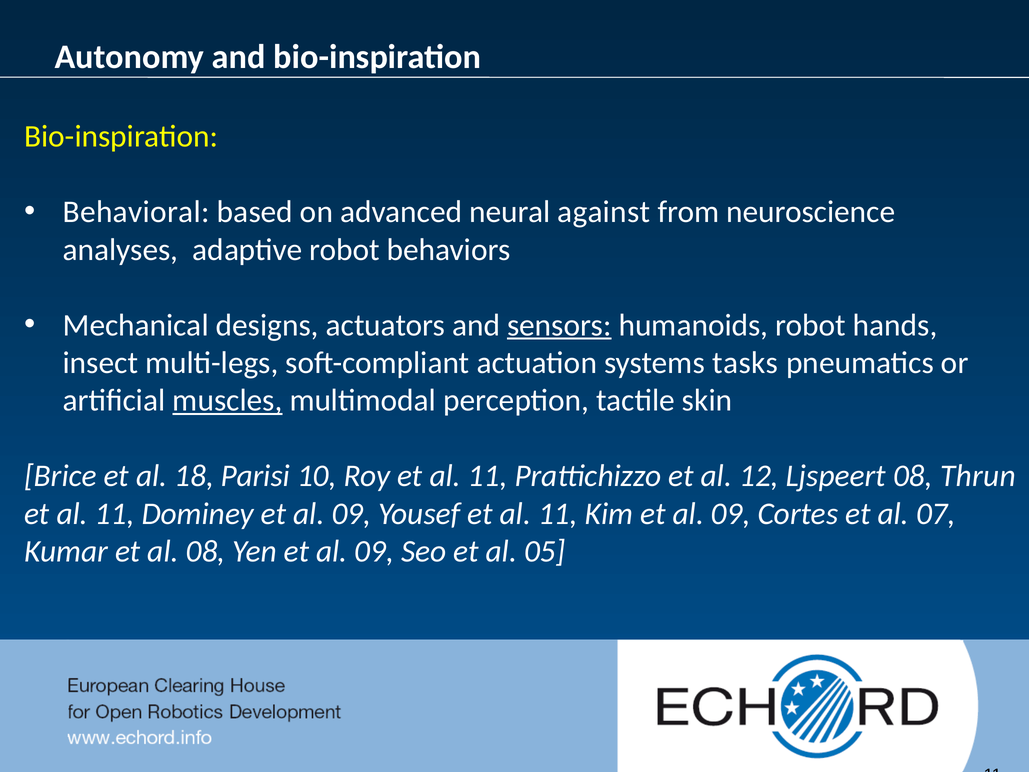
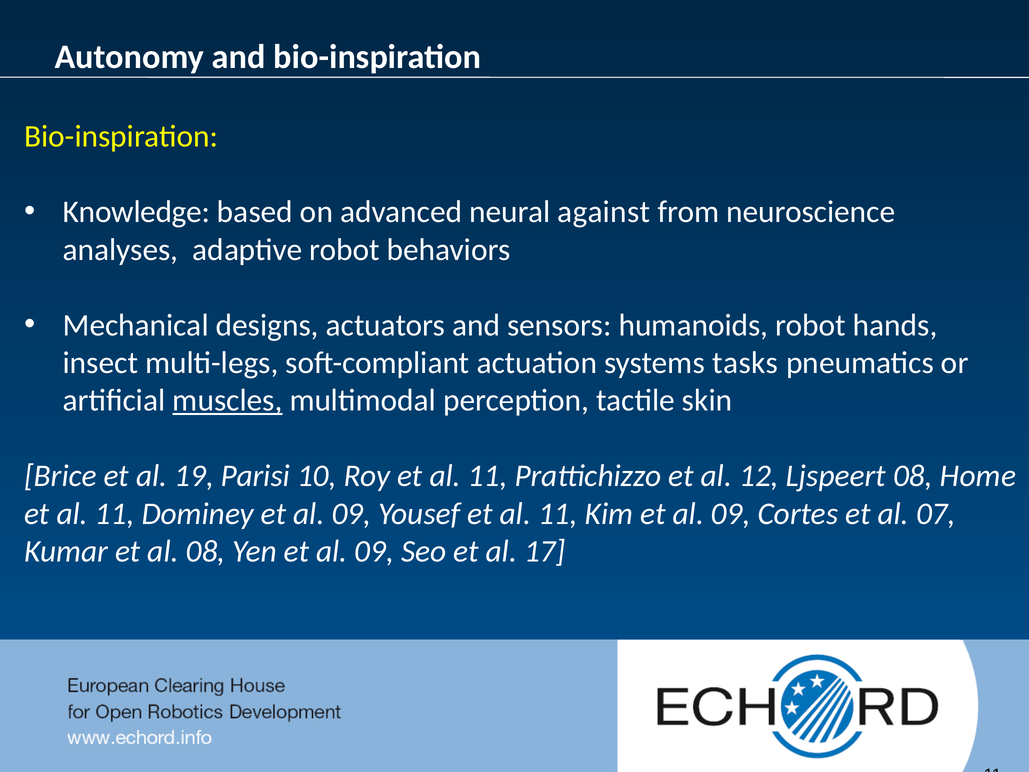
Behavioral: Behavioral -> Knowledge
sensors underline: present -> none
18: 18 -> 19
Thrun: Thrun -> Home
05: 05 -> 17
